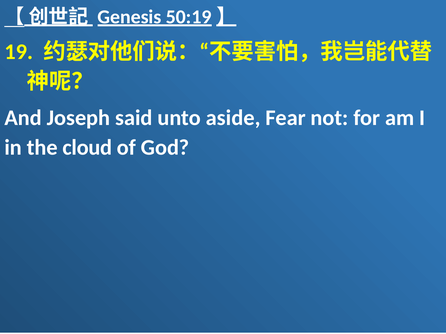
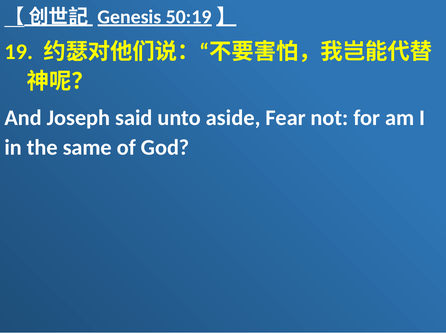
cloud: cloud -> same
